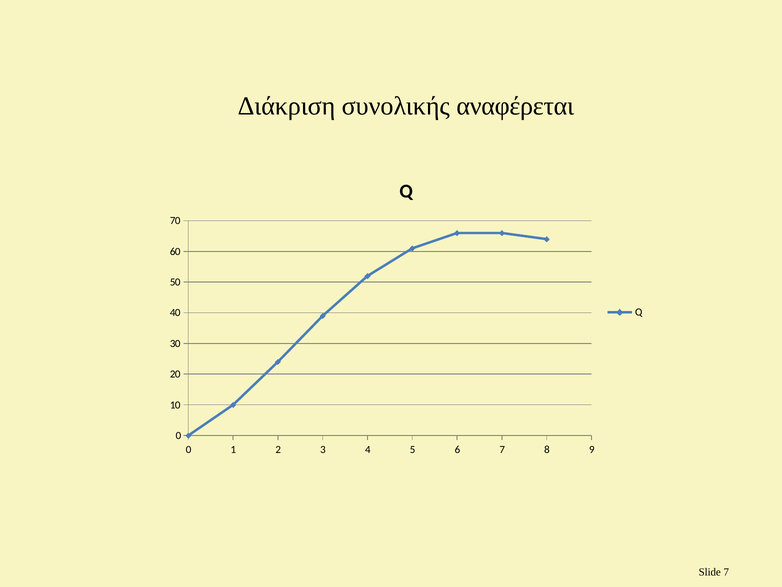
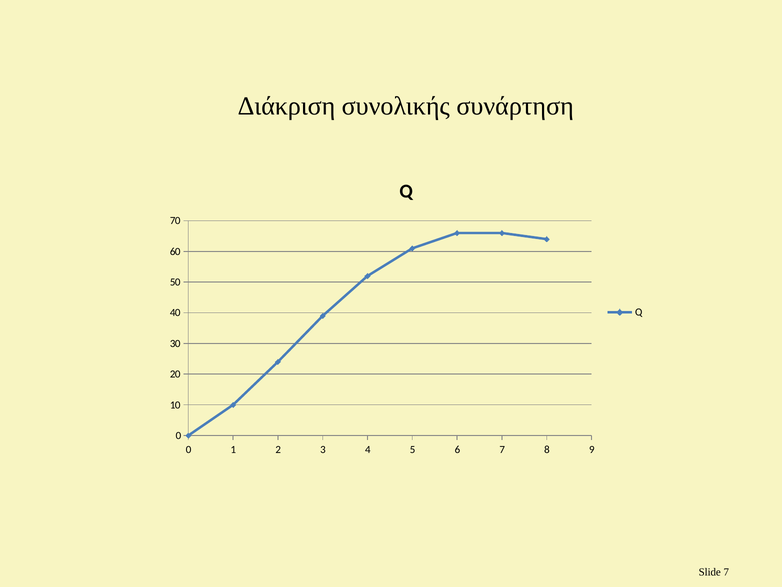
αναφέρεται: αναφέρεται -> συνάρτηση
